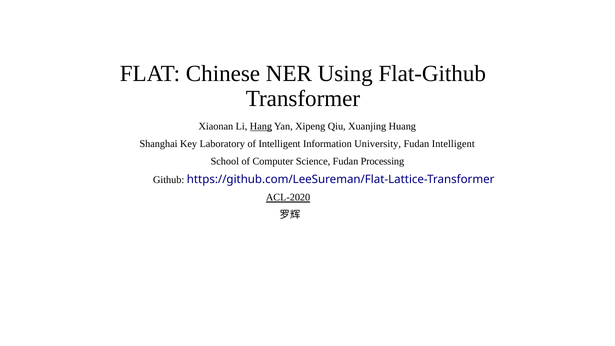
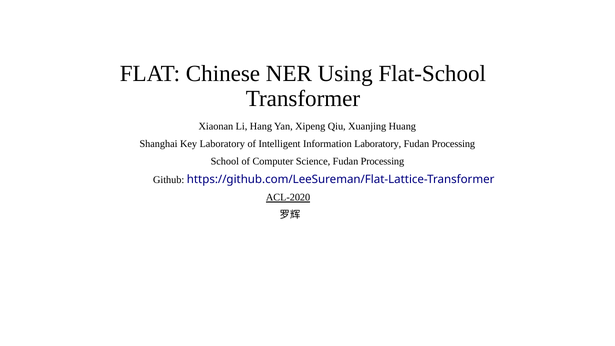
Flat-Github: Flat-Github -> Flat-School
Hang underline: present -> none
Information University: University -> Laboratory
Intelligent at (453, 144): Intelligent -> Processing
